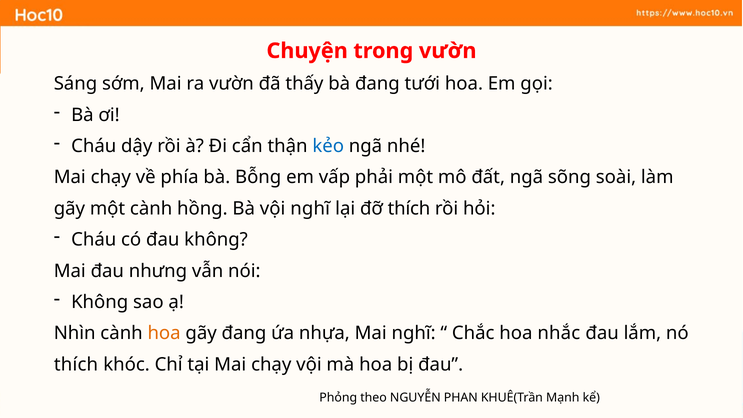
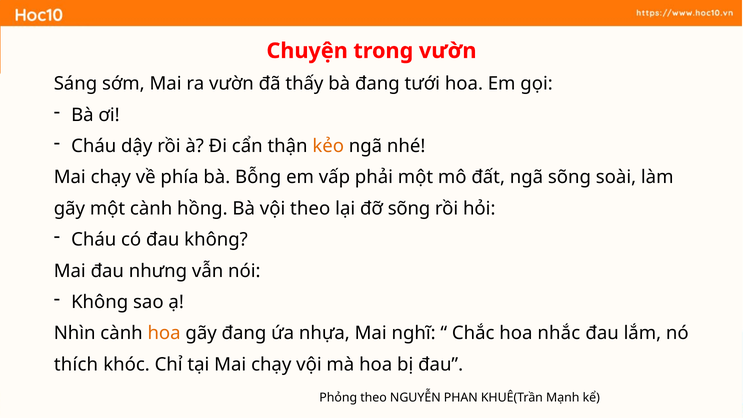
kẻo colour: blue -> orange
vội nghĩ: nghĩ -> theo
đỡ thích: thích -> sõng
